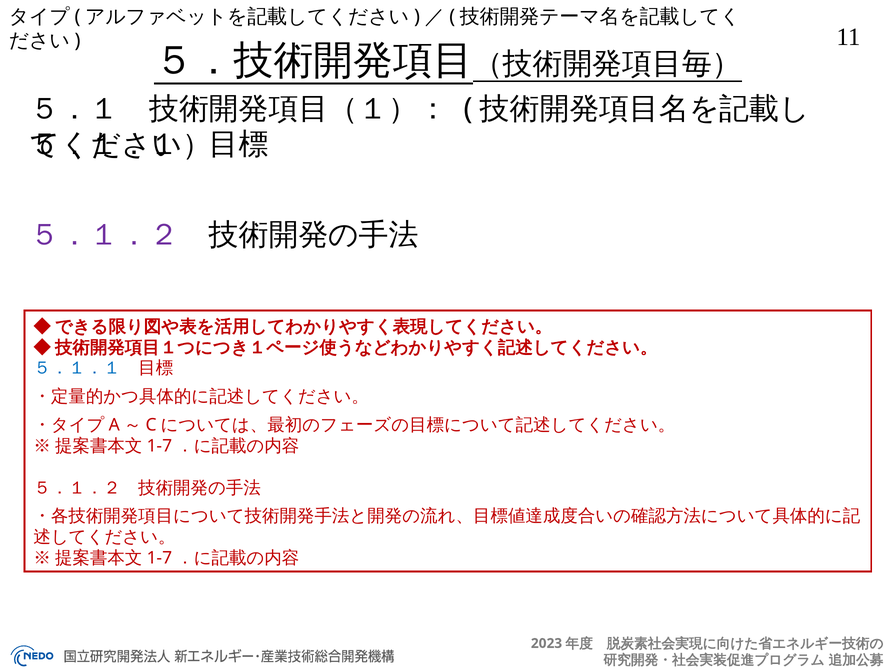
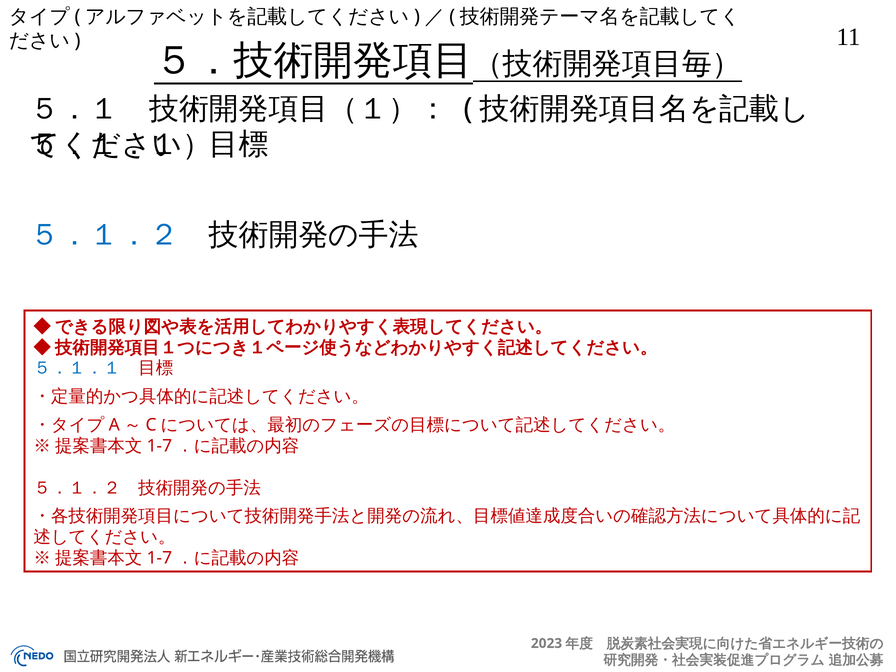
５．１．２ at (104, 235) colour: purple -> blue
